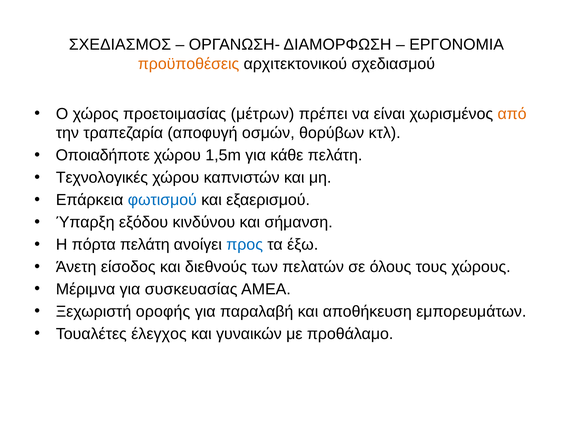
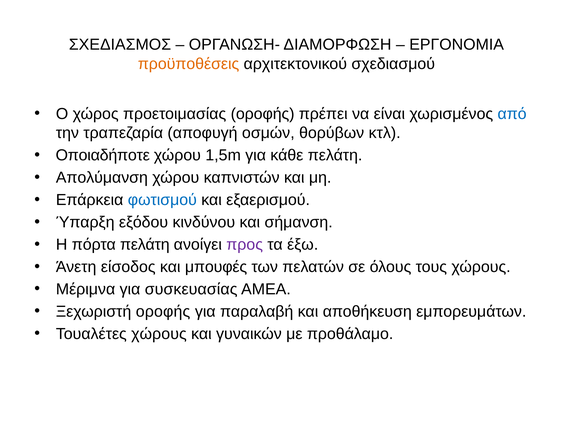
προετοιμασίας μέτρων: μέτρων -> οροφής
από colour: orange -> blue
Τεχνολογικές: Τεχνολογικές -> Απολύμανση
προς colour: blue -> purple
διεθνούς: διεθνούς -> μπουφές
Τουαλέτες έλεγχος: έλεγχος -> χώρους
